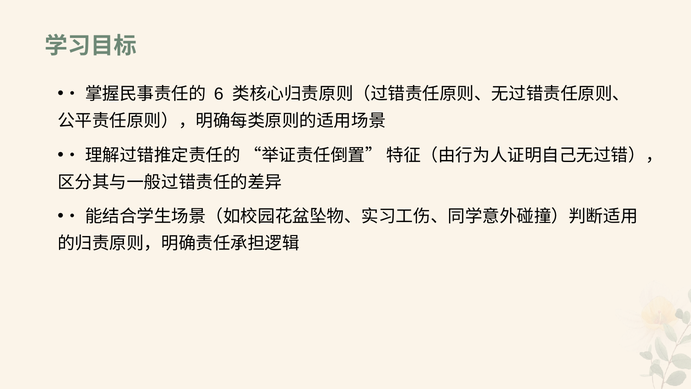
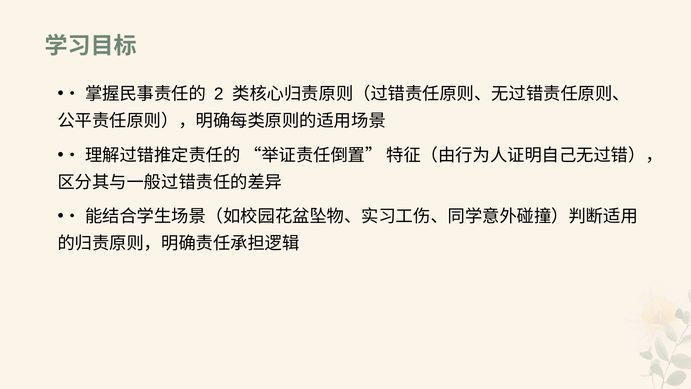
6: 6 -> 2
